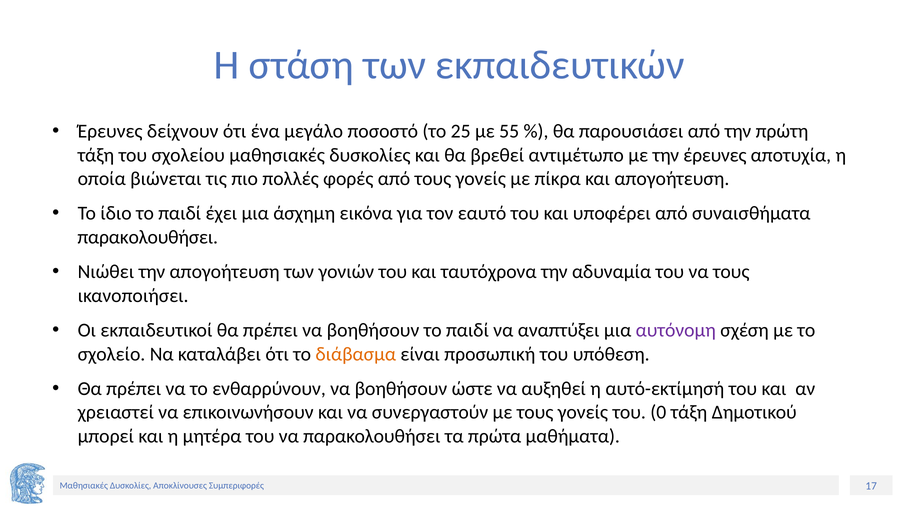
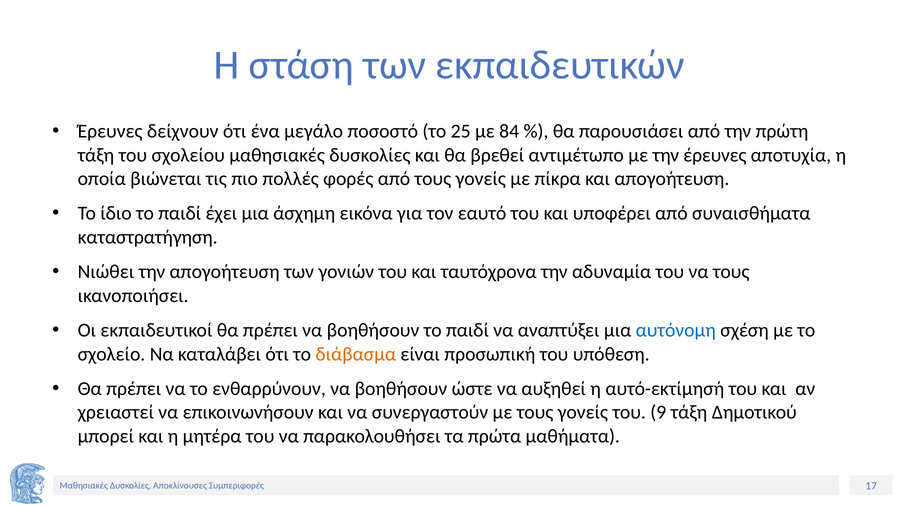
55: 55 -> 84
παρακολουθήσει at (148, 237): παρακολουθήσει -> καταστρατήγηση
αυτόνομη colour: purple -> blue
0: 0 -> 9
